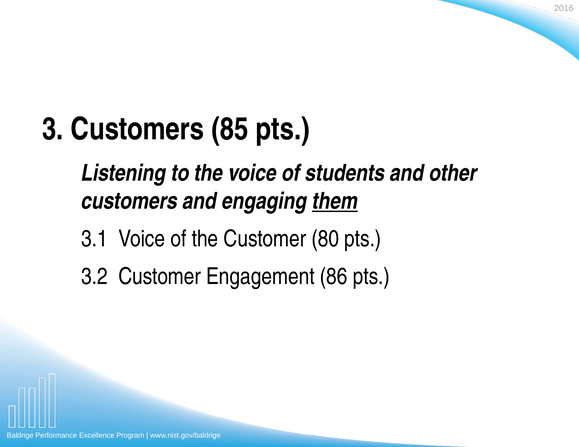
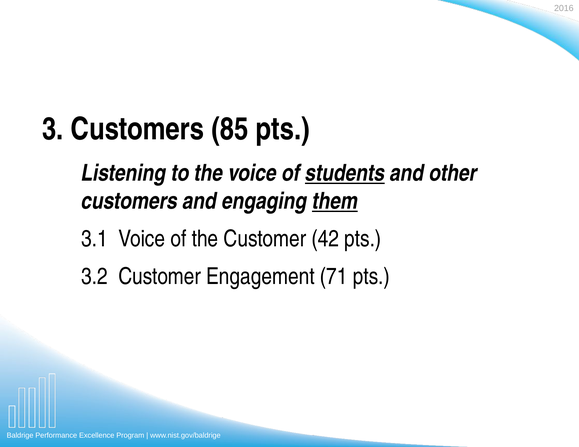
students underline: none -> present
80: 80 -> 42
86: 86 -> 71
